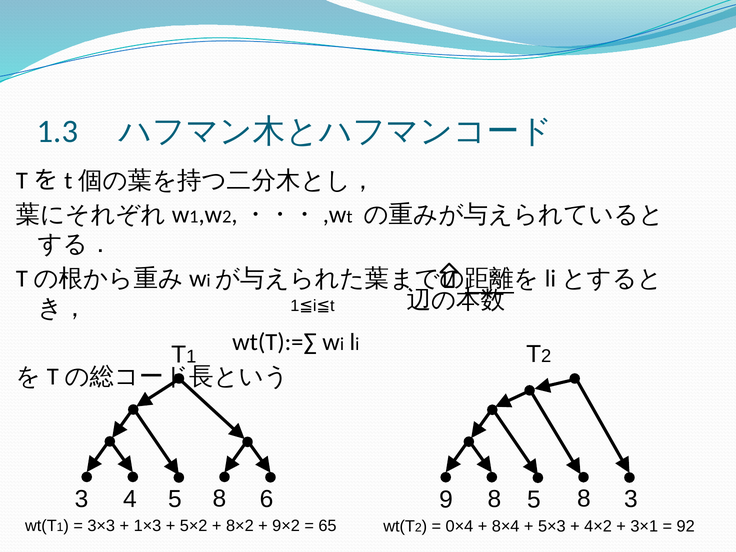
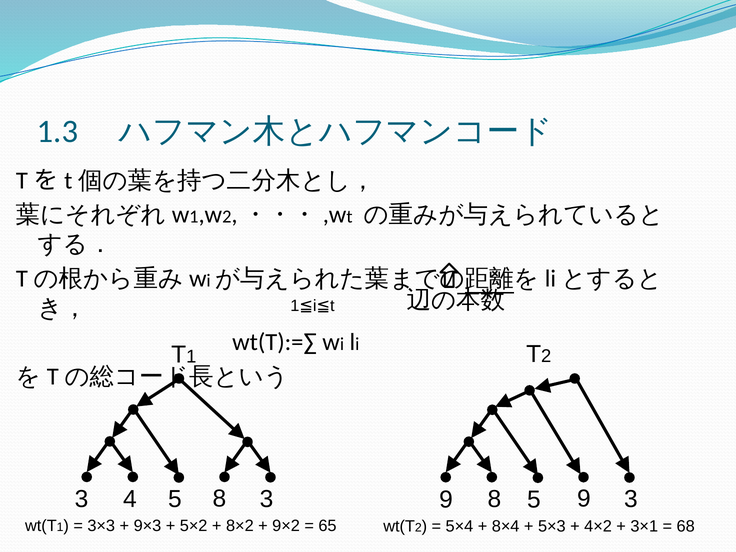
8 6: 6 -> 3
8 5 8: 8 -> 9
1×3: 1×3 -> 9×3
0×4: 0×4 -> 5×4
92: 92 -> 68
